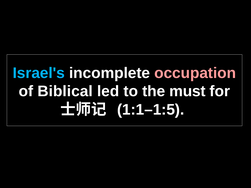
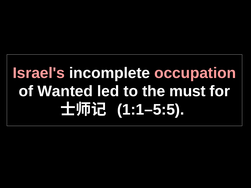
Israel's colour: light blue -> pink
Biblical: Biblical -> Wanted
1:1–1:5: 1:1–1:5 -> 1:1–5:5
